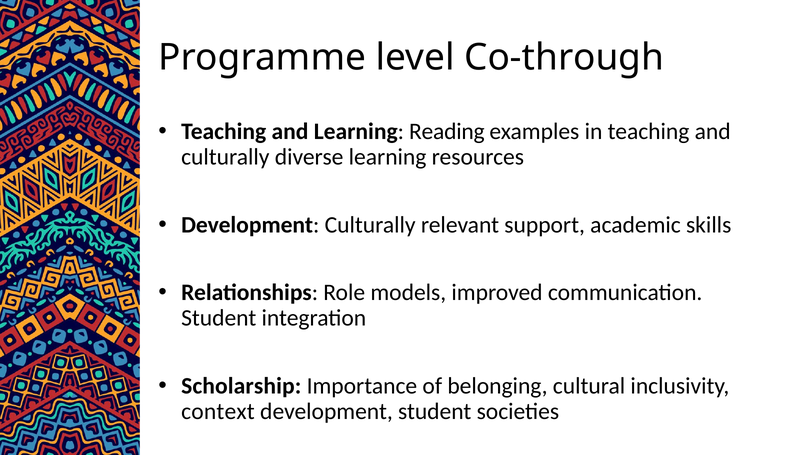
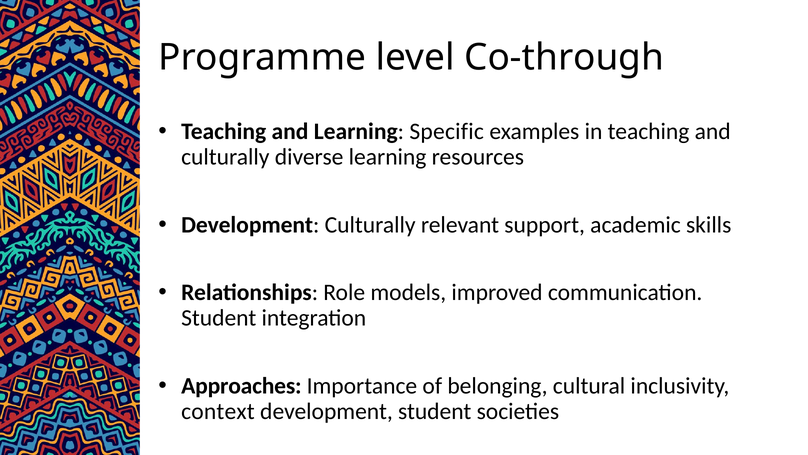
Reading: Reading -> Specific
Scholarship: Scholarship -> Approaches
